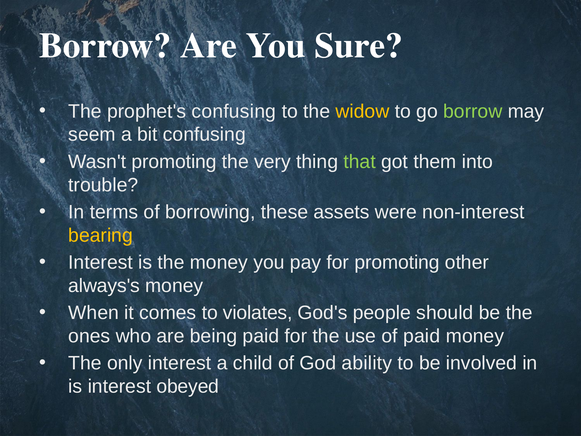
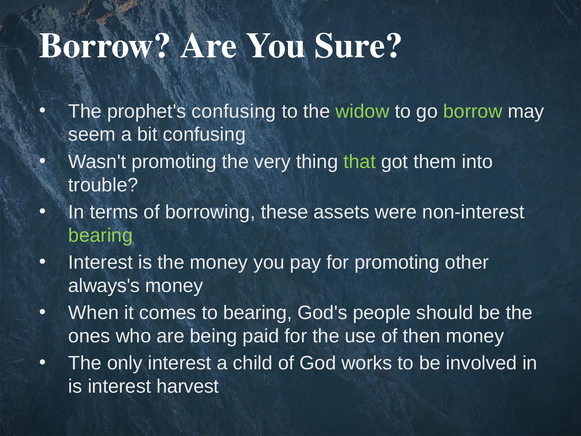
widow colour: yellow -> light green
bearing at (101, 235) colour: yellow -> light green
to violates: violates -> bearing
of paid: paid -> then
ability: ability -> works
obeyed: obeyed -> harvest
